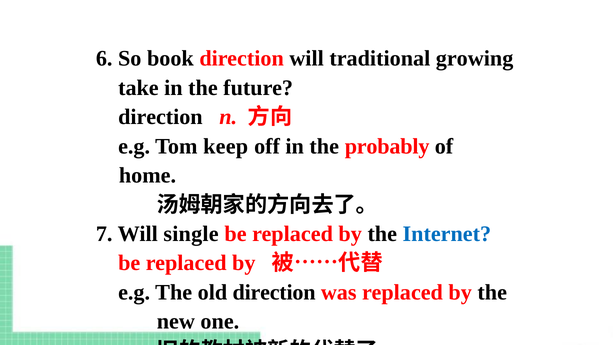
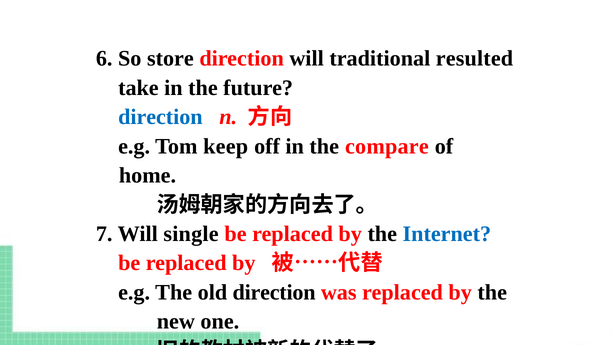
book: book -> store
growing: growing -> resulted
direction at (160, 117) colour: black -> blue
probably: probably -> compare
